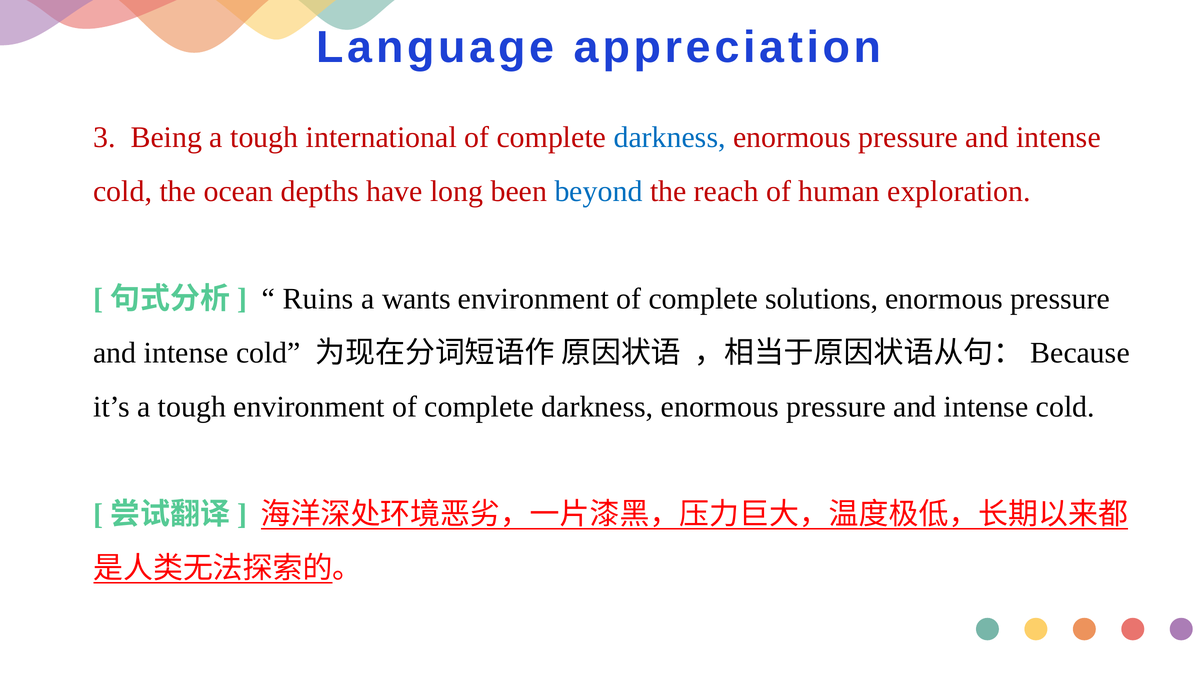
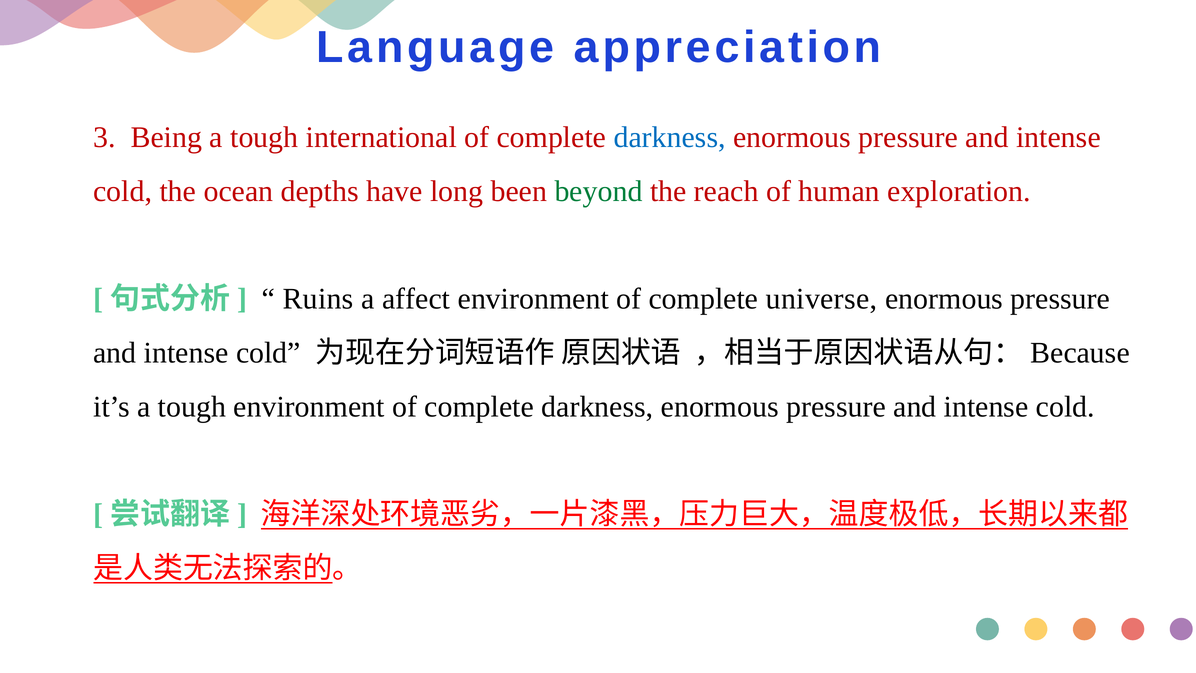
beyond colour: blue -> green
wants: wants -> affect
solutions: solutions -> universe
